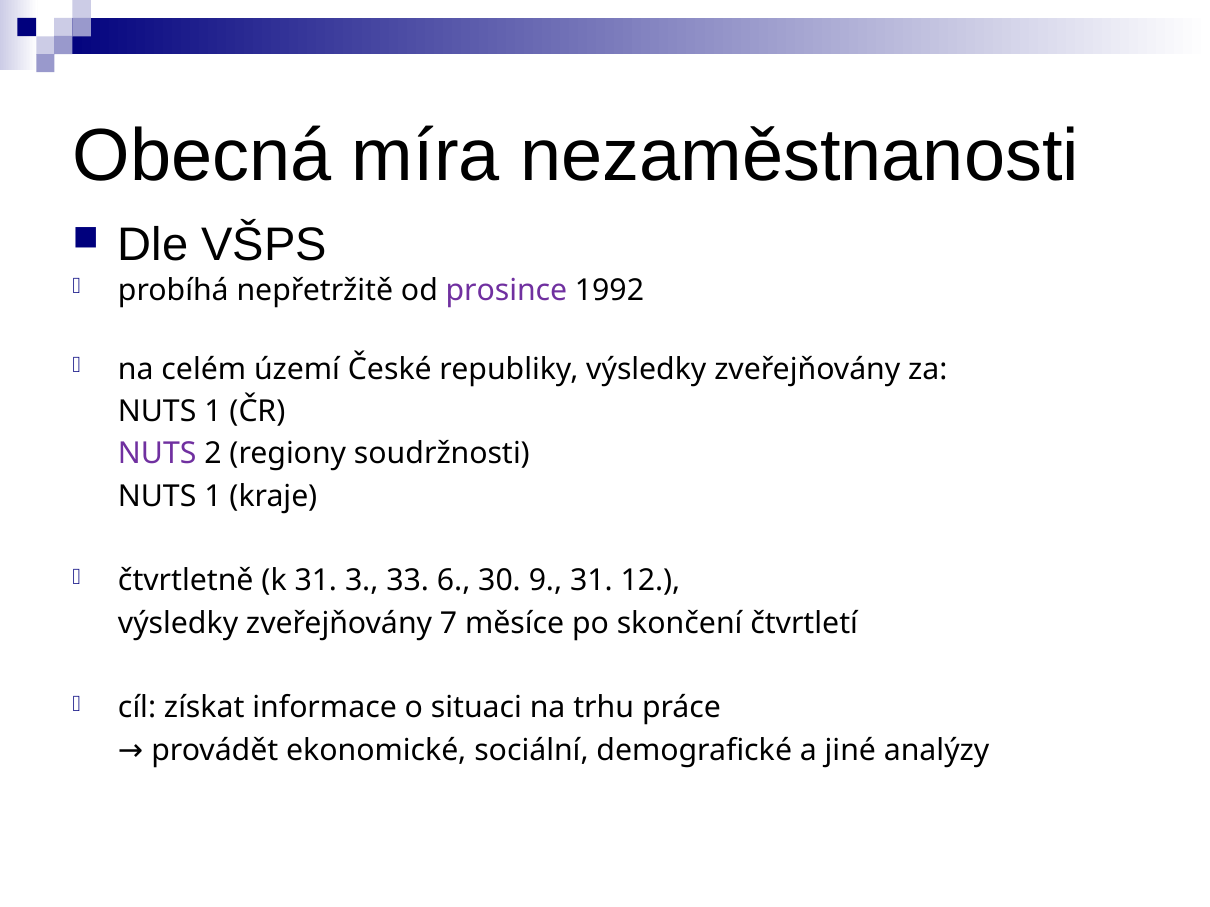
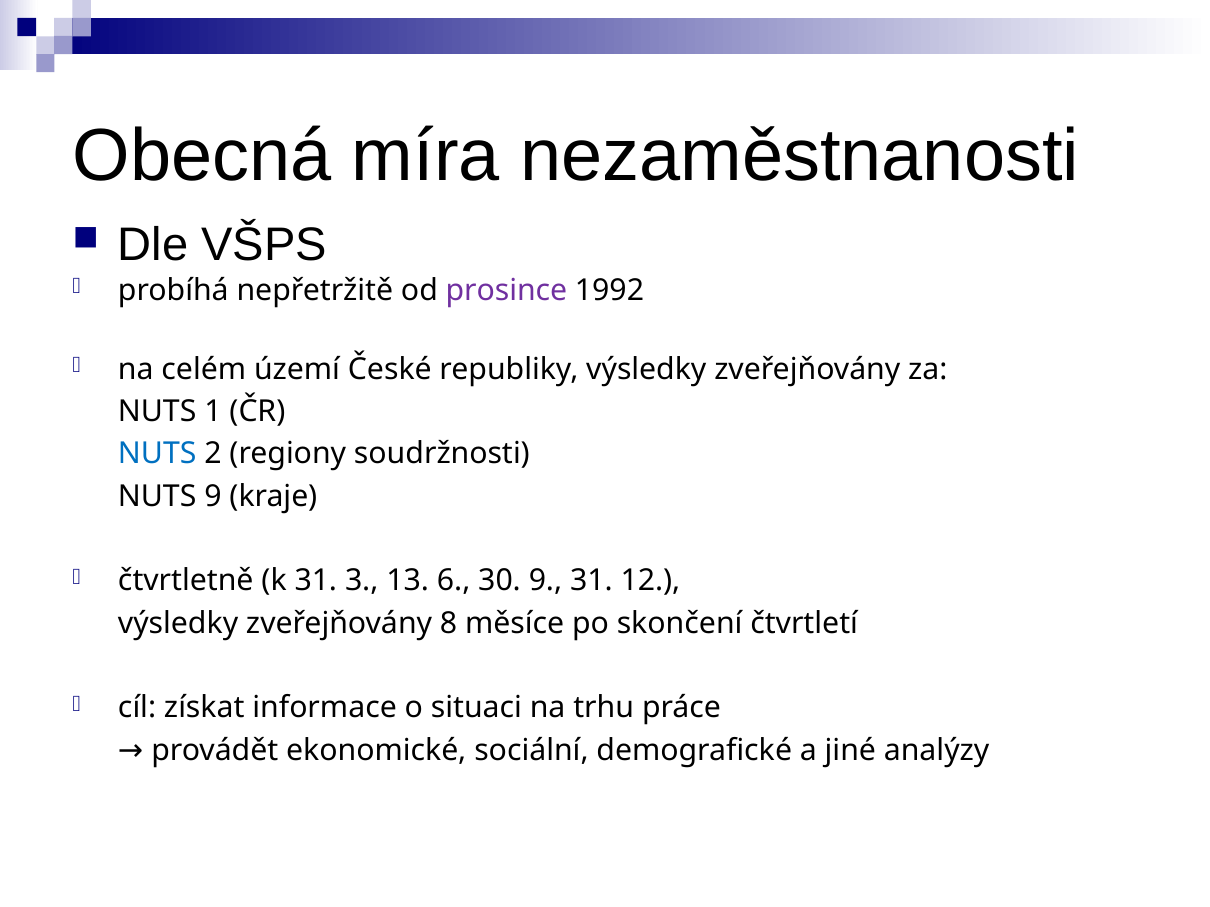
NUTS at (157, 454) colour: purple -> blue
1 at (213, 497): 1 -> 9
33: 33 -> 13
7: 7 -> 8
